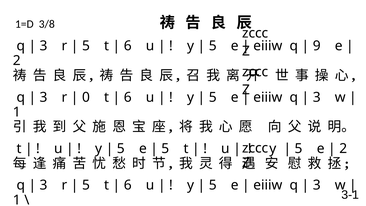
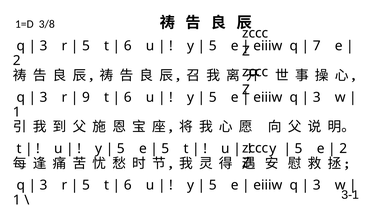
9: 9 -> 7
0: 0 -> 9
